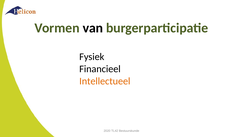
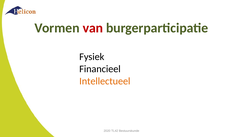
van colour: black -> red
